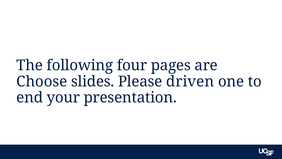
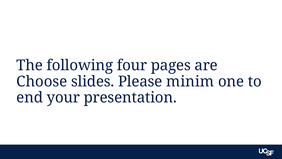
driven: driven -> minim
